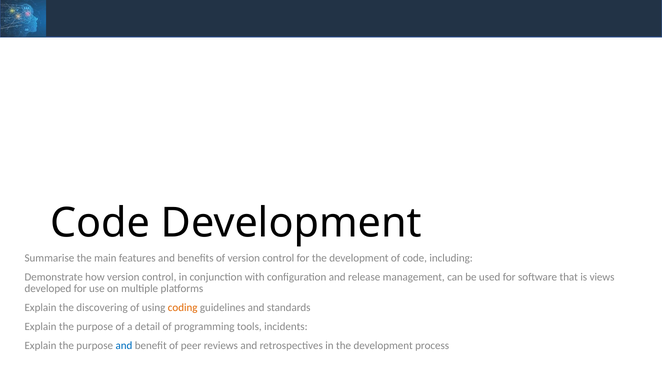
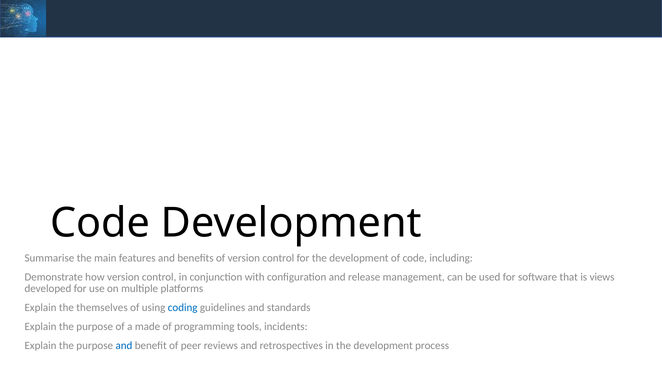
discovering: discovering -> themselves
coding colour: orange -> blue
detail: detail -> made
